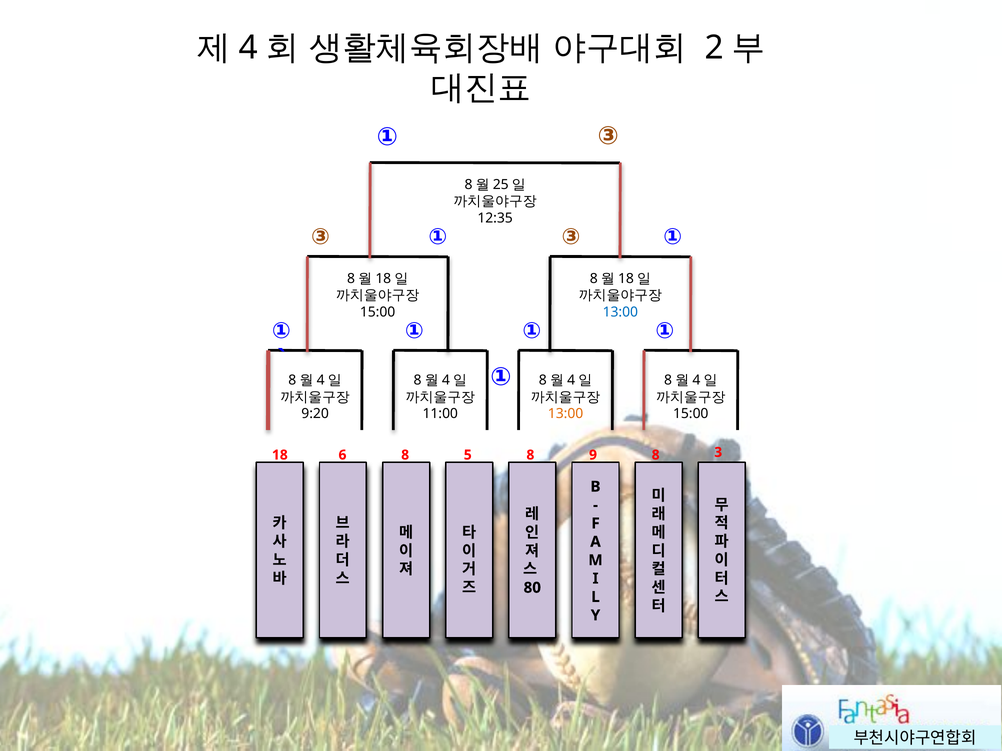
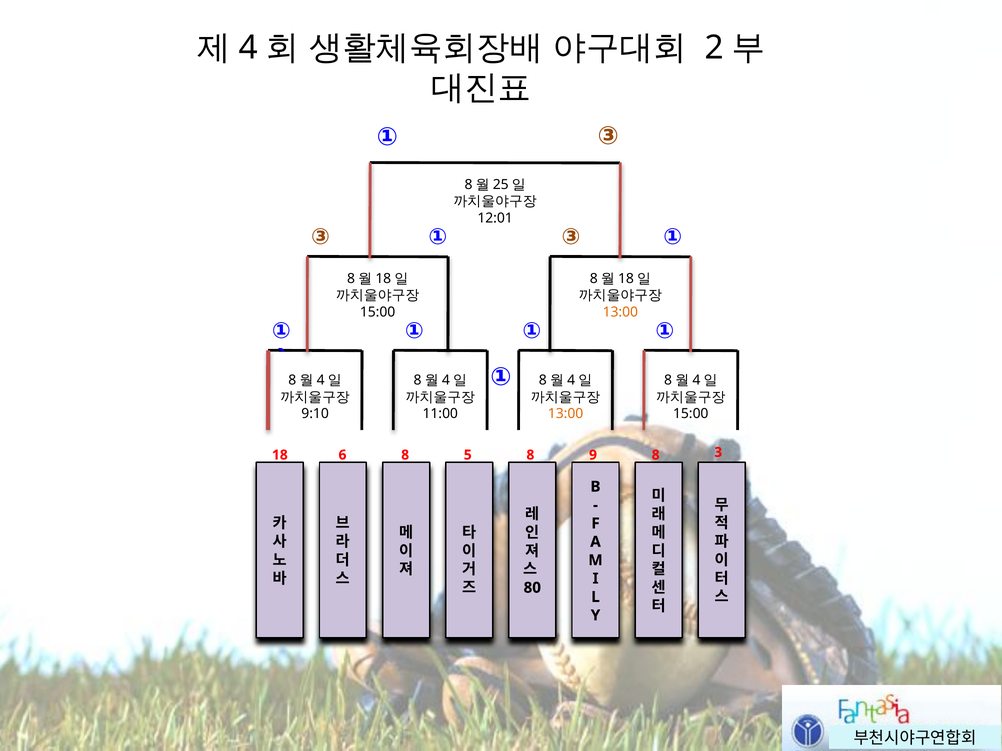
12:35: 12:35 -> 12:01
13:00 at (620, 312) colour: blue -> orange
9:20: 9:20 -> 9:10
